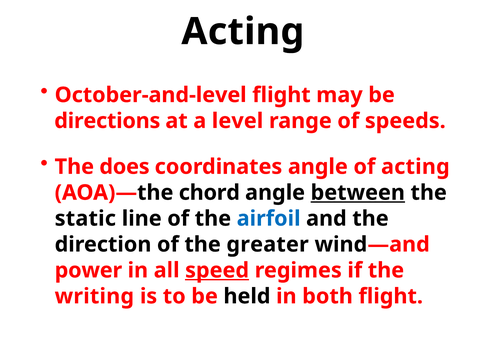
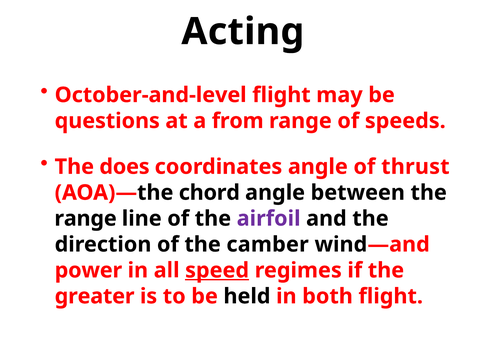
directions: directions -> questions
level: level -> from
of acting: acting -> thrust
between underline: present -> none
static at (85, 219): static -> range
airfoil colour: blue -> purple
greater: greater -> camber
writing: writing -> greater
